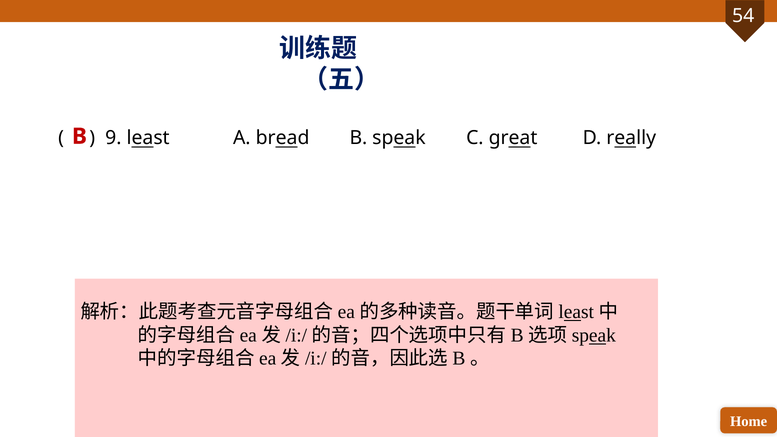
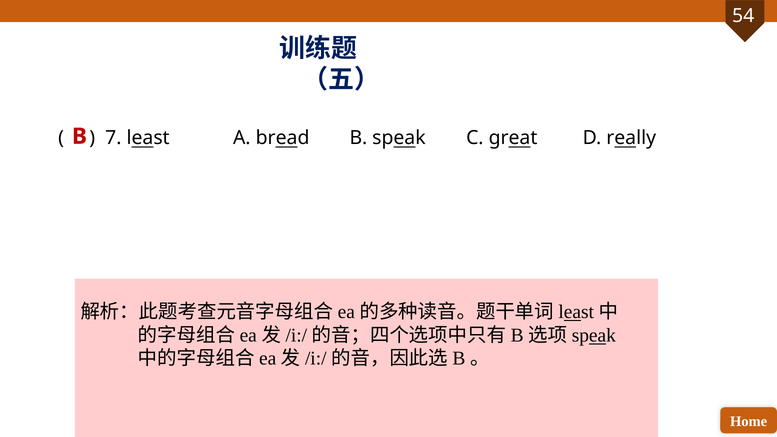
9: 9 -> 7
